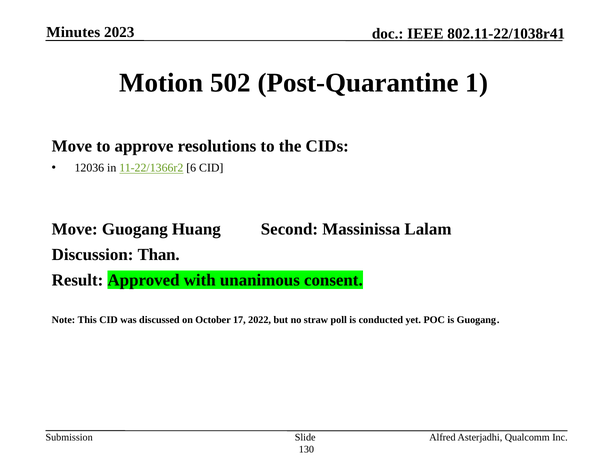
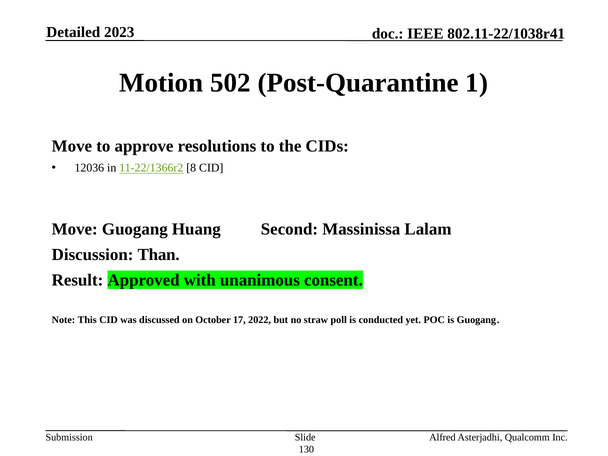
Minutes: Minutes -> Detailed
6: 6 -> 8
